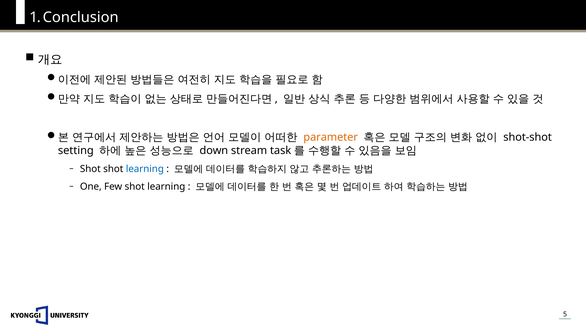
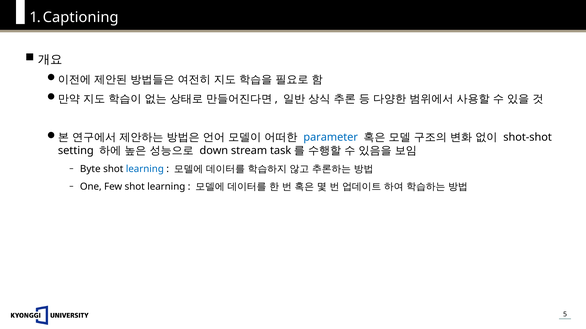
Conclusion: Conclusion -> Captioning
parameter colour: orange -> blue
Shot at (90, 169): Shot -> Byte
